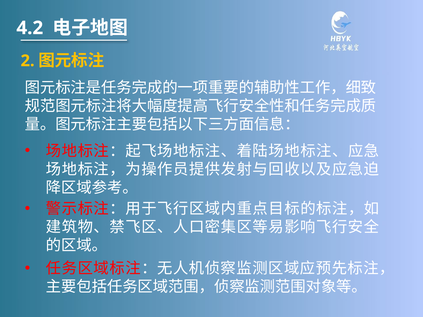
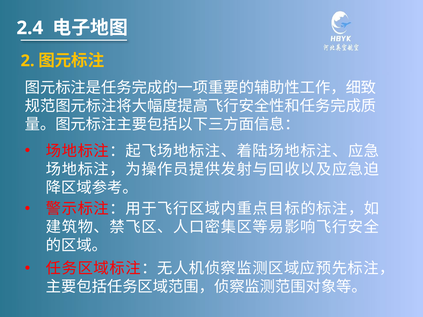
4.2: 4.2 -> 2.4
